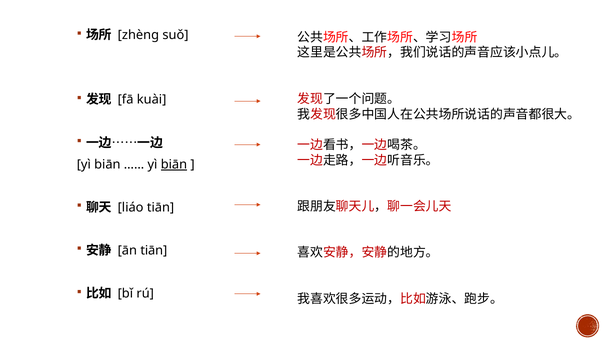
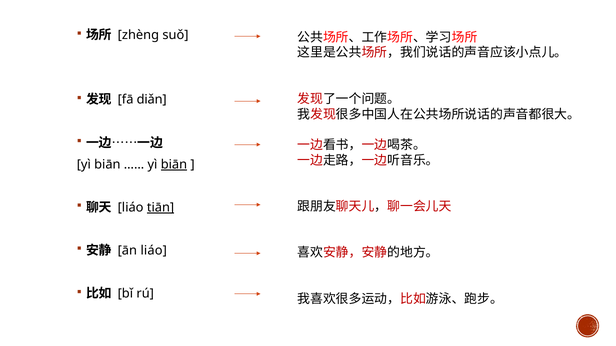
kuài: kuài -> diǎn
tiān at (161, 208) underline: none -> present
ān tiān: tiān -> liáo
